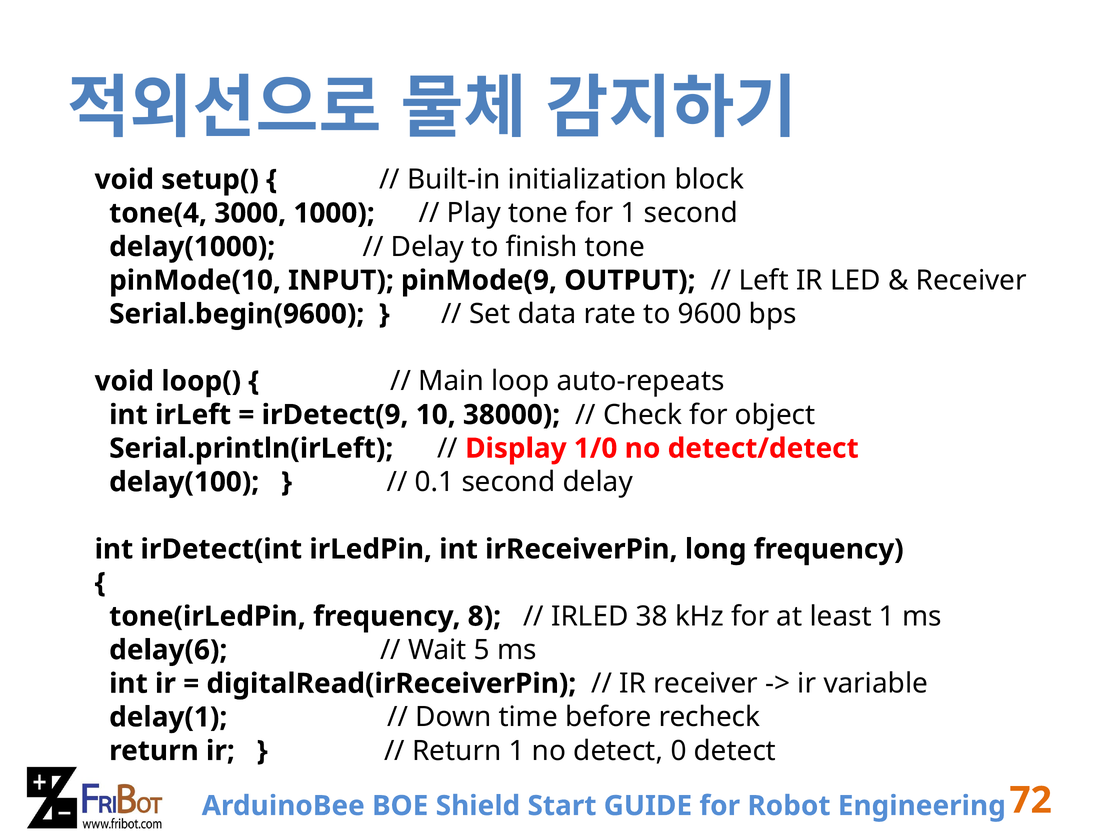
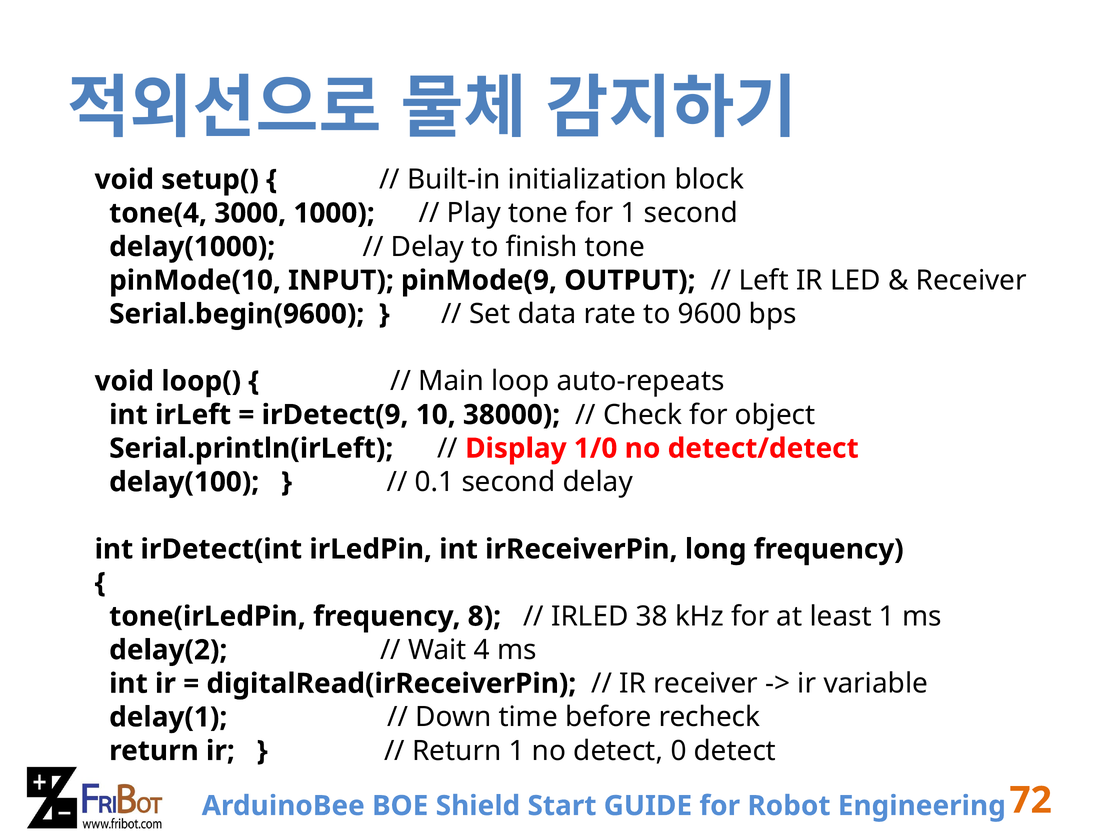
delay(6: delay(6 -> delay(2
5: 5 -> 4
